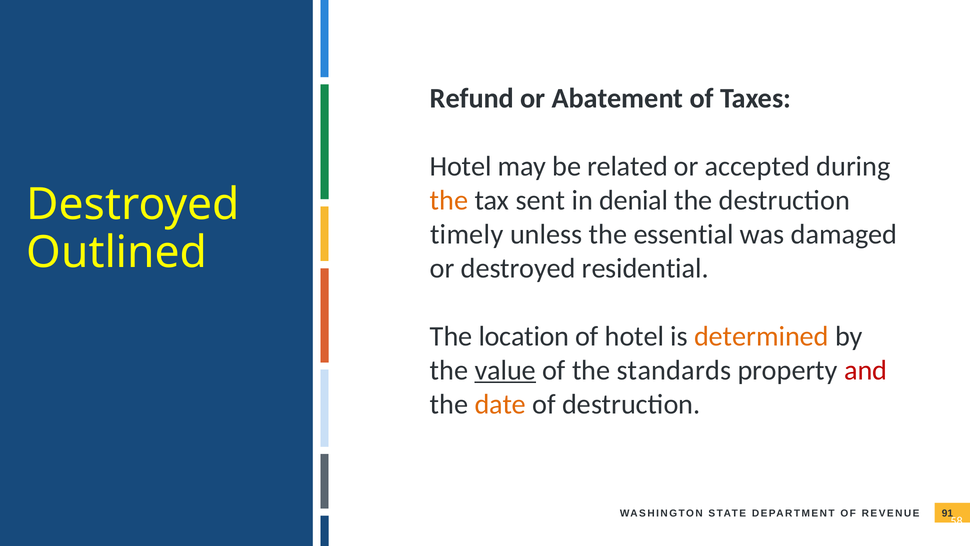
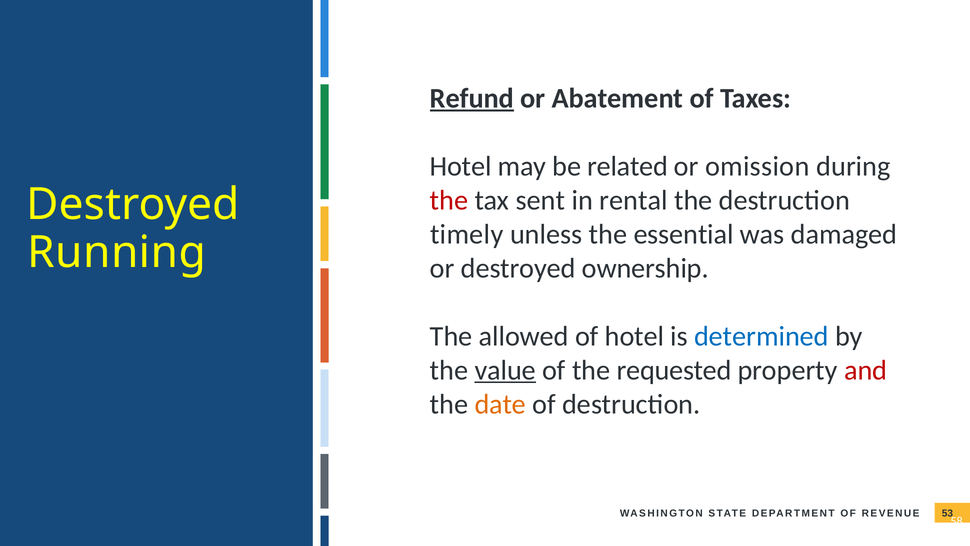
Refund underline: none -> present
accepted: accepted -> omission
the at (449, 200) colour: orange -> red
denial: denial -> rental
Outlined: Outlined -> Running
residential: residential -> ownership
location: location -> allowed
determined colour: orange -> blue
standards: standards -> requested
91: 91 -> 53
